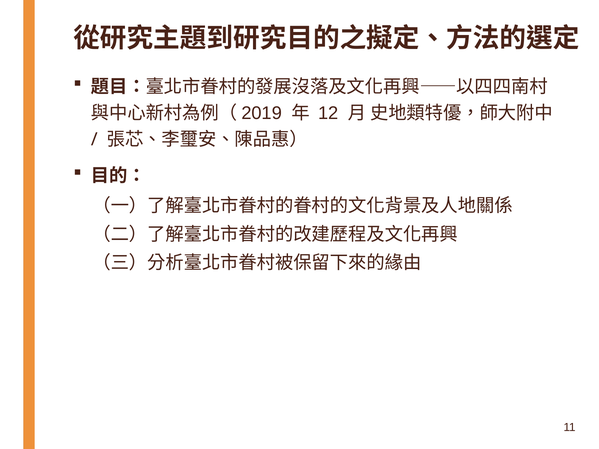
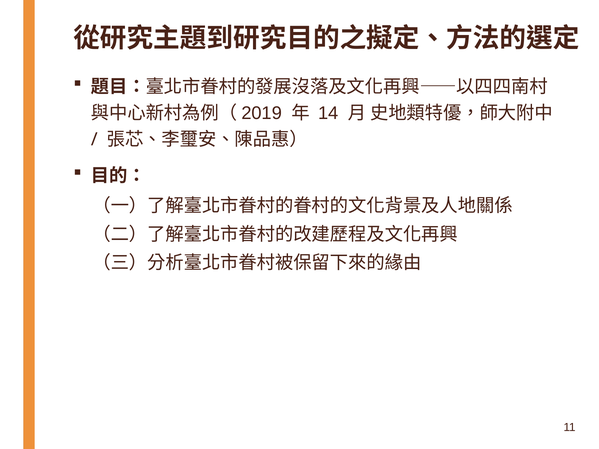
12: 12 -> 14
